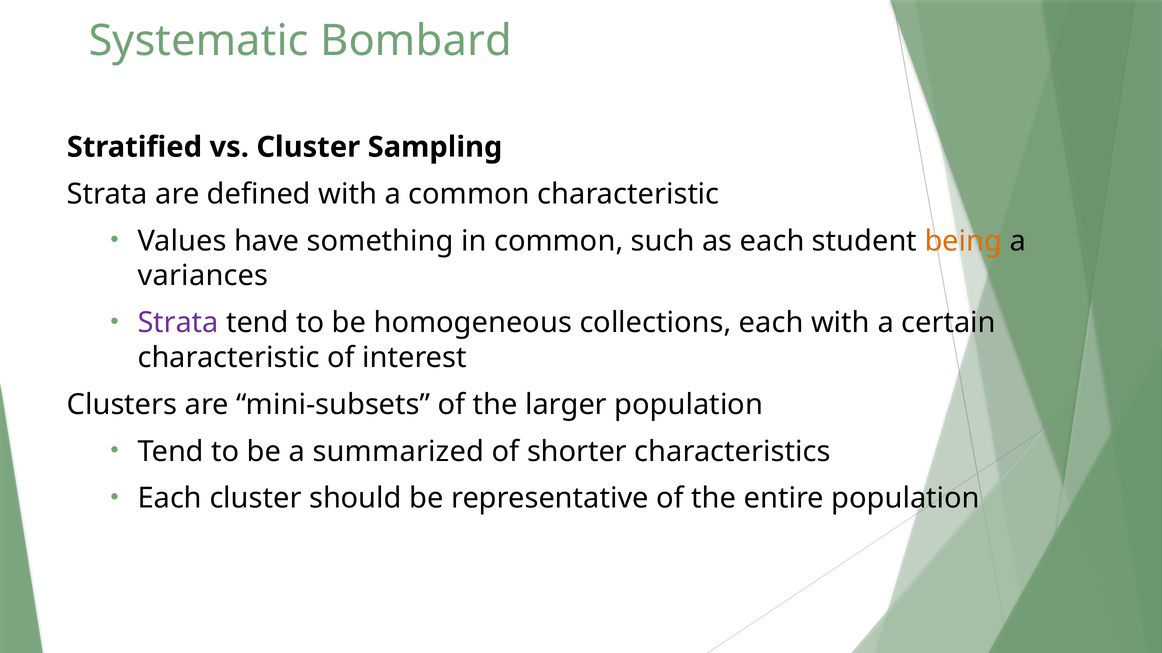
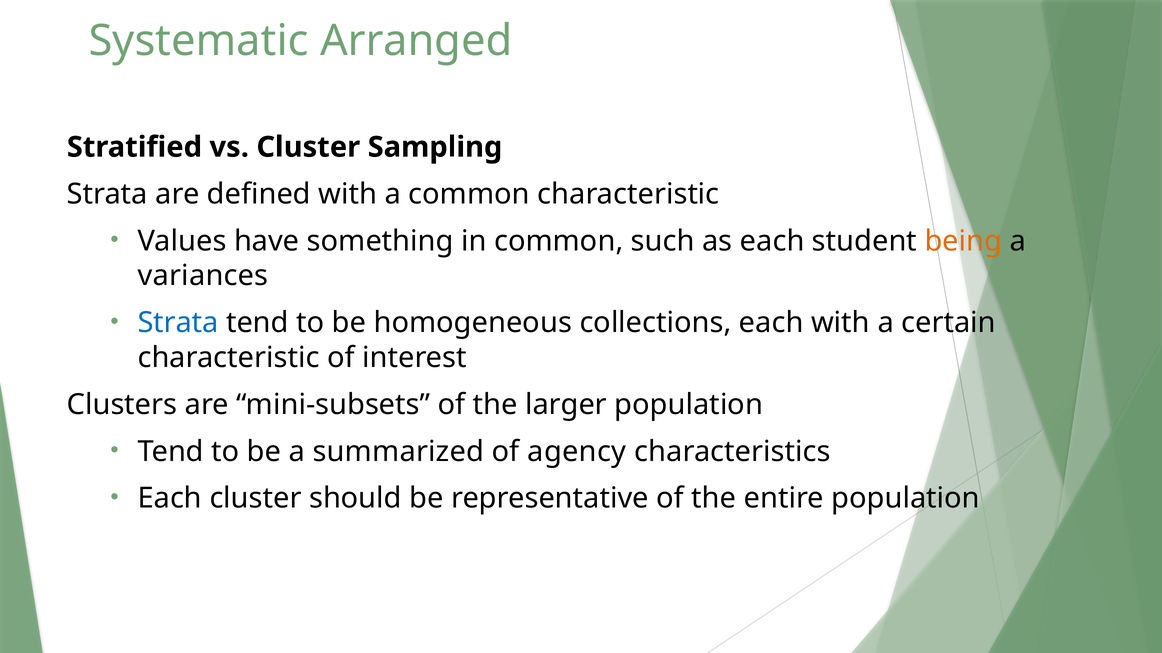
Bombard: Bombard -> Arranged
Strata at (178, 323) colour: purple -> blue
shorter: shorter -> agency
